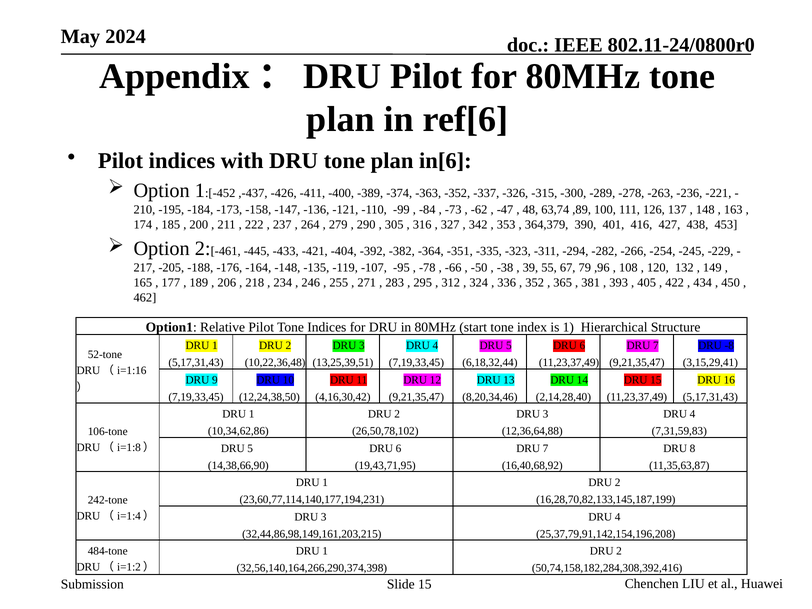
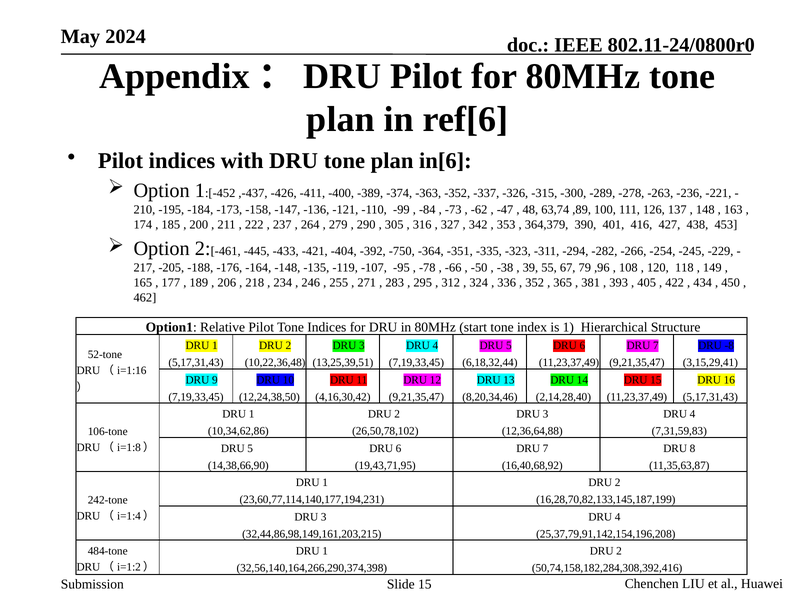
-382: -382 -> -750
132: 132 -> 118
